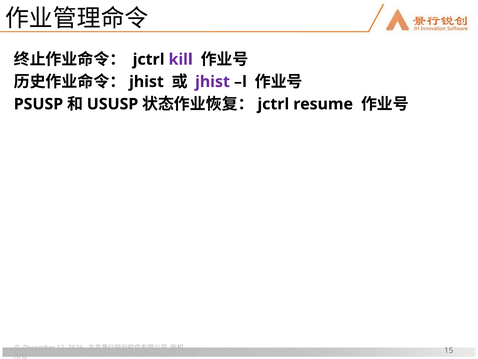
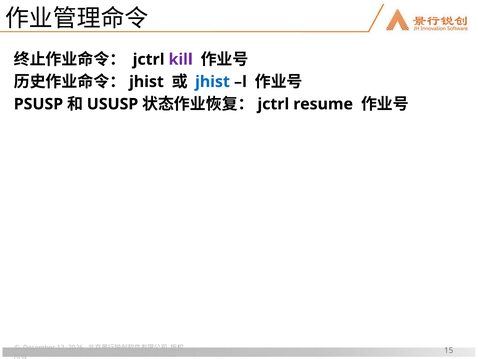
jhist at (213, 82) colour: purple -> blue
